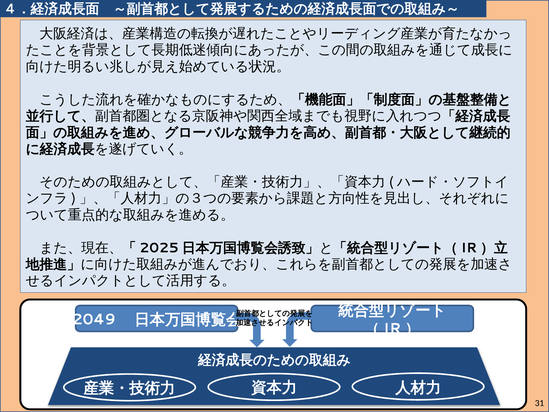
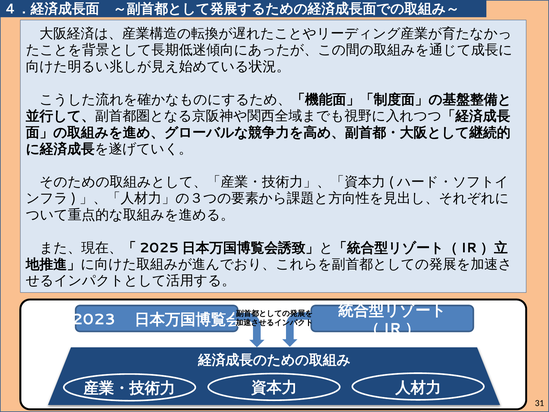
2049: 2049 -> 2023
